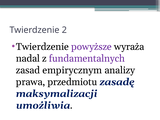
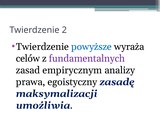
powyższe colour: purple -> blue
nadal: nadal -> celów
przedmiotu: przedmiotu -> egoistyczny
